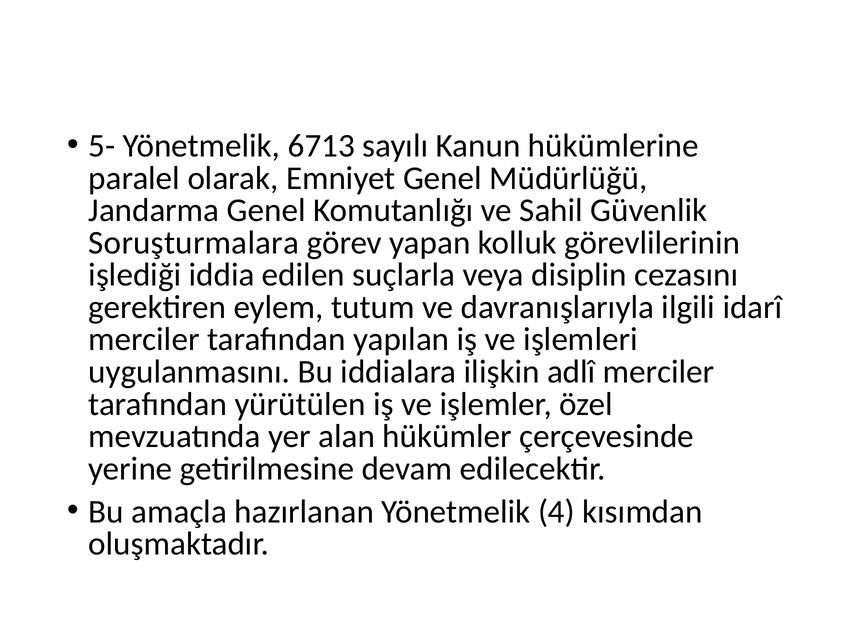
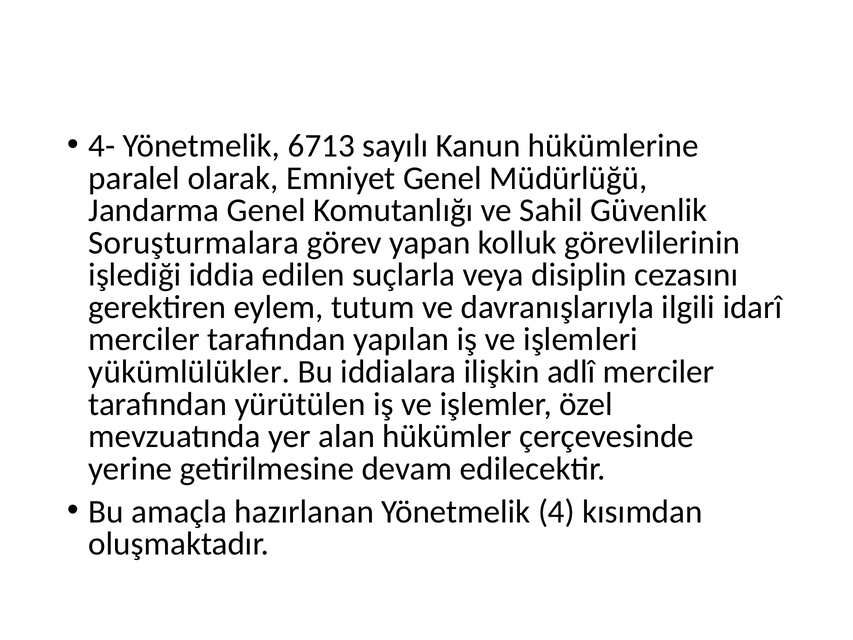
5-: 5- -> 4-
uygulanmasını: uygulanmasını -> yükümlülükler
